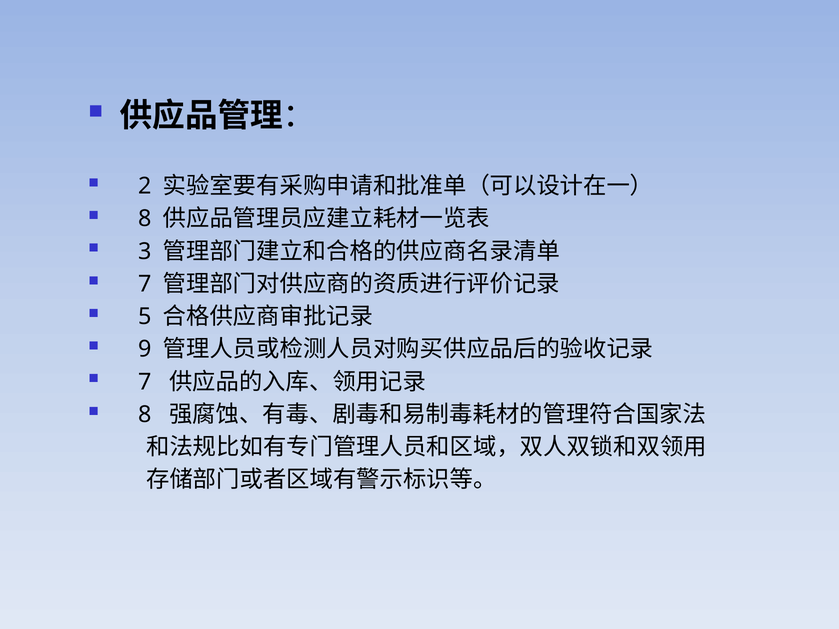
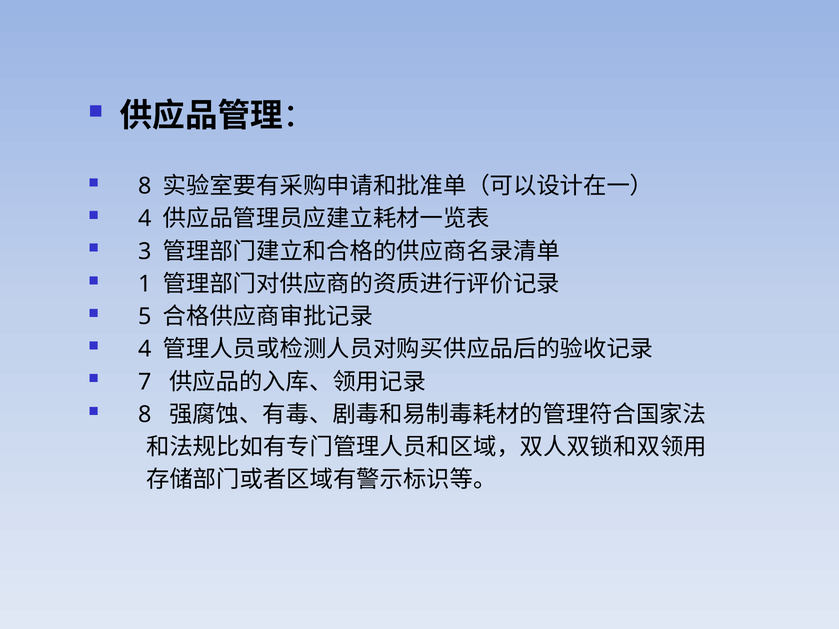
2 at (145, 186): 2 -> 8
8 at (145, 219): 8 -> 4
7 at (145, 284): 7 -> 1
9 at (145, 349): 9 -> 4
